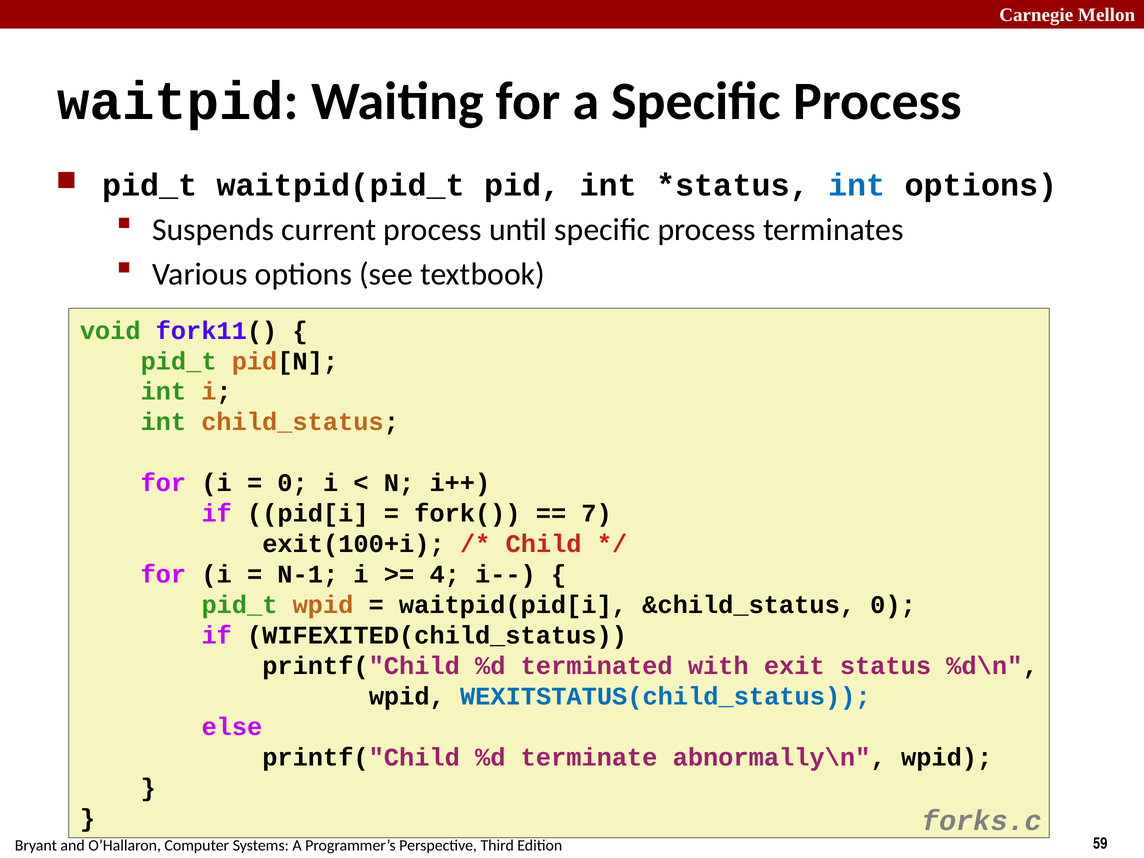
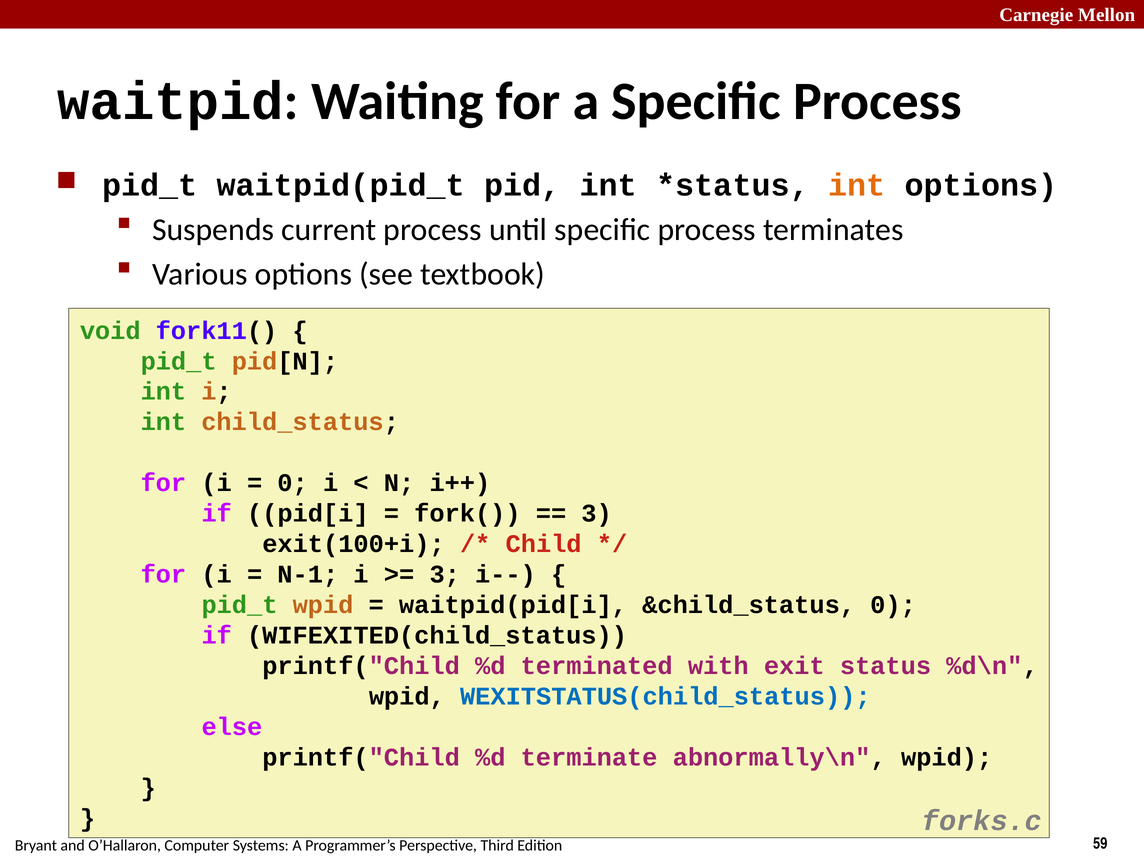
int at (857, 185) colour: blue -> orange
7 at (597, 514): 7 -> 3
4 at (445, 575): 4 -> 3
